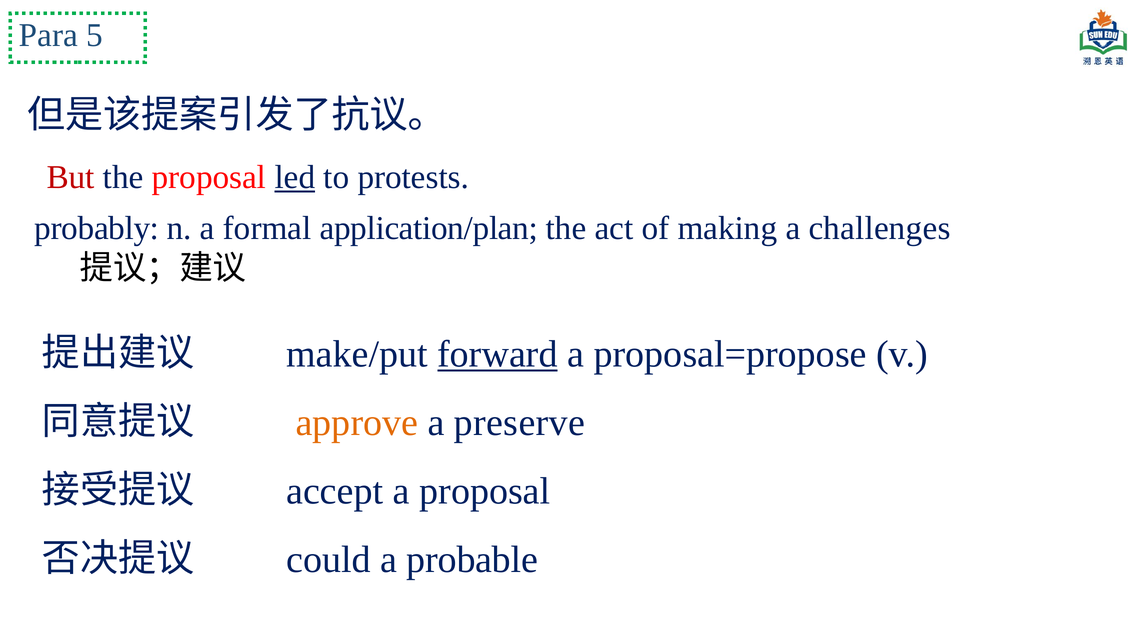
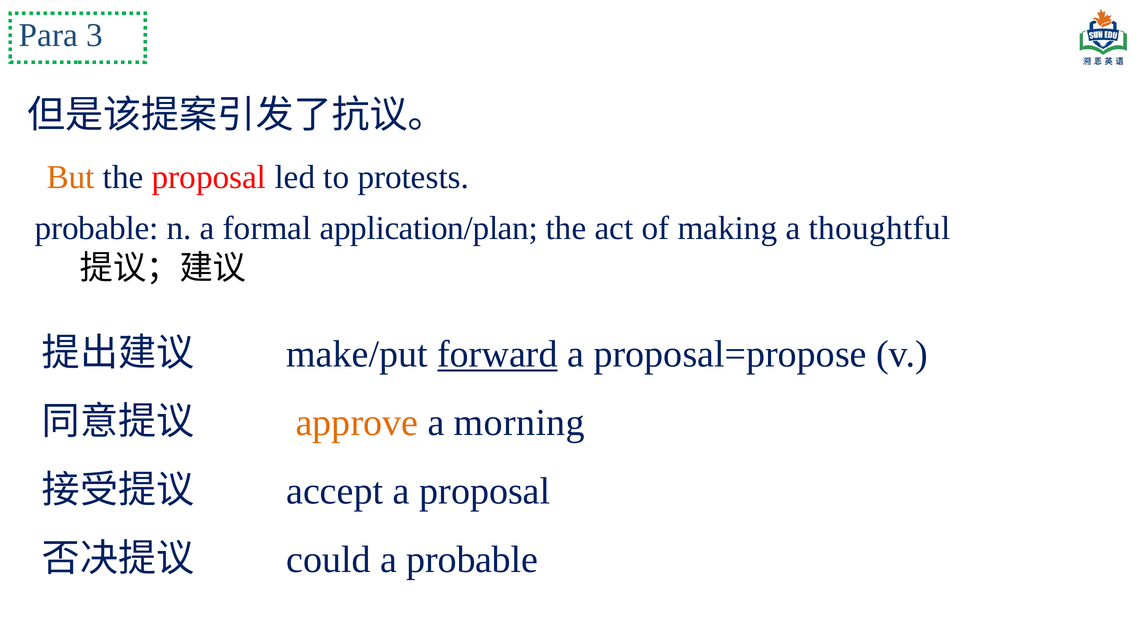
5: 5 -> 3
But colour: red -> orange
led underline: present -> none
probably at (97, 228): probably -> probable
challenges: challenges -> thoughtful
preserve: preserve -> morning
